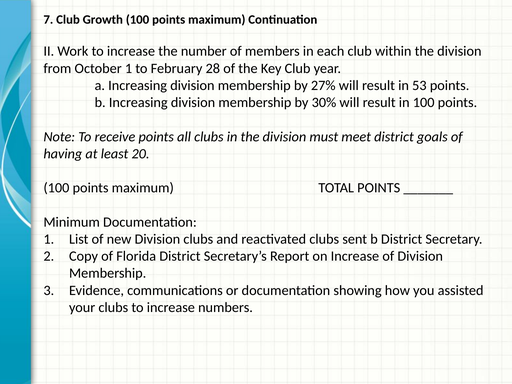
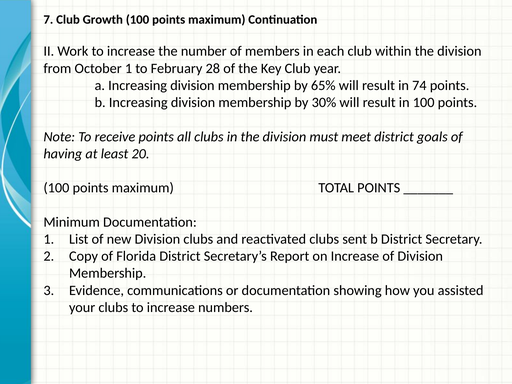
27%: 27% -> 65%
53: 53 -> 74
